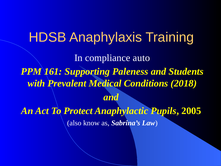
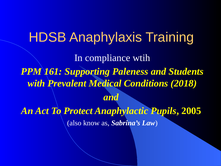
auto: auto -> wtih
